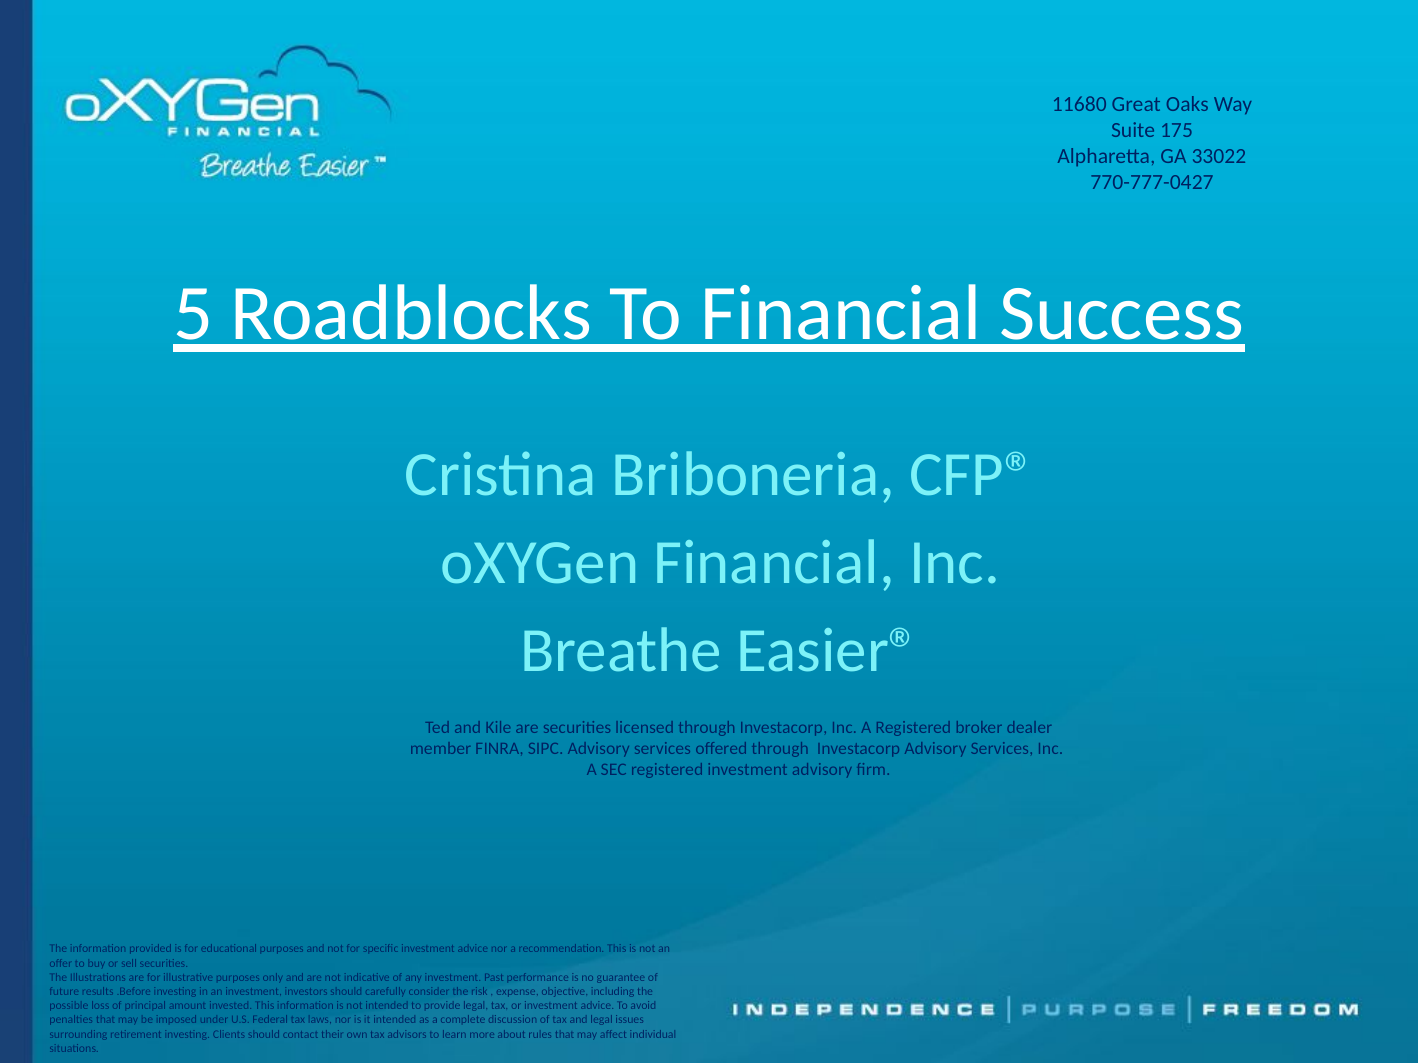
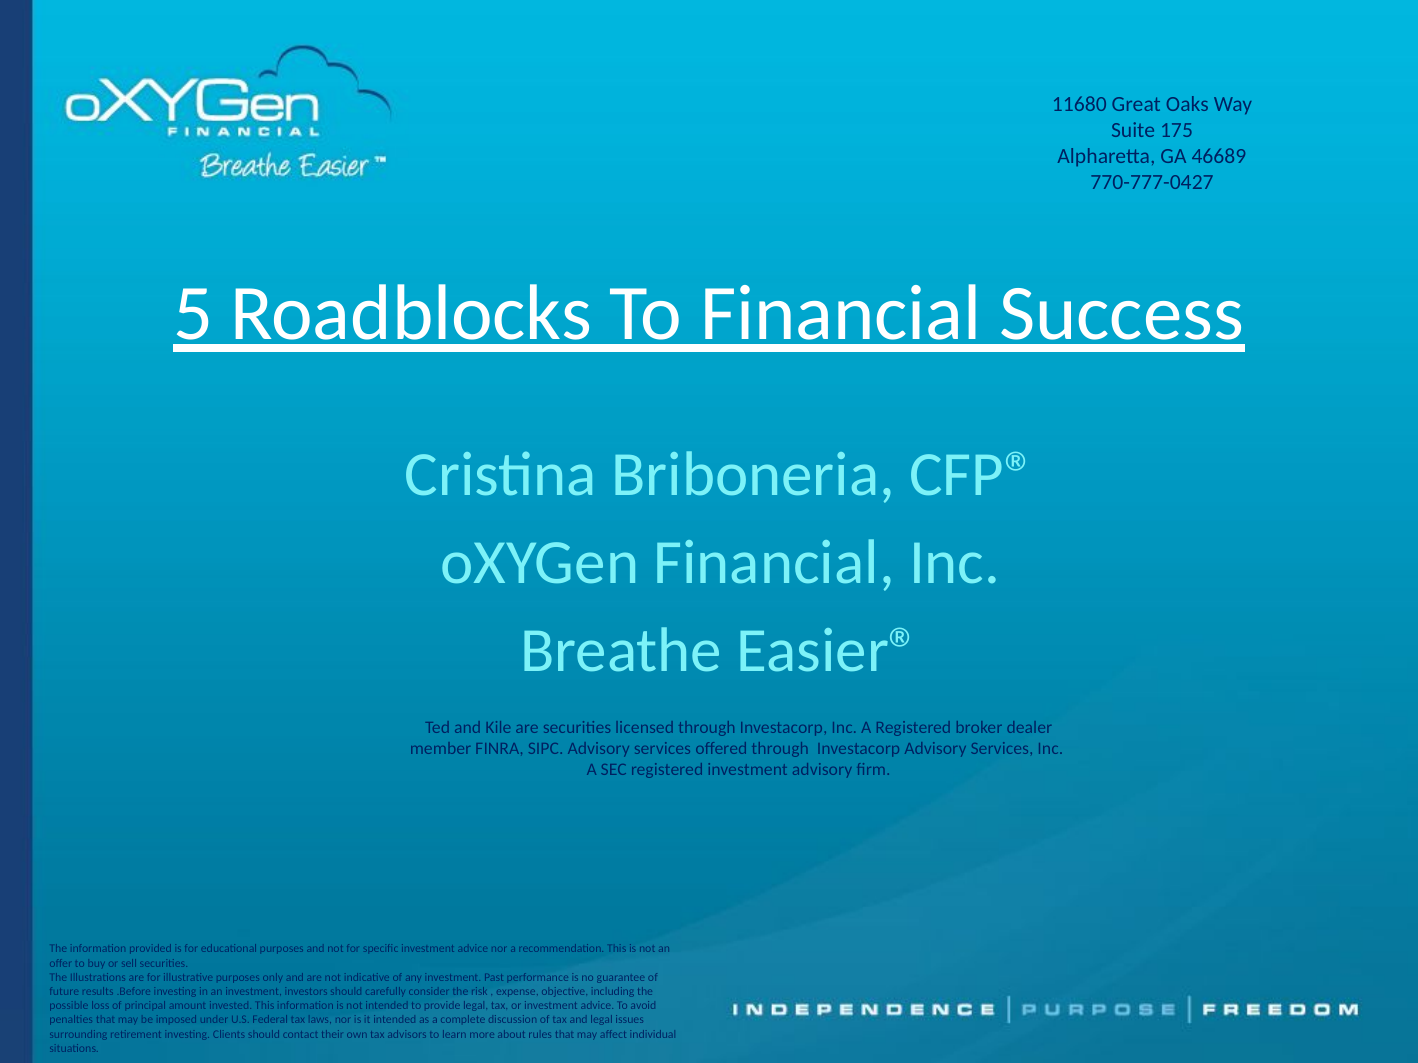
33022: 33022 -> 46689
